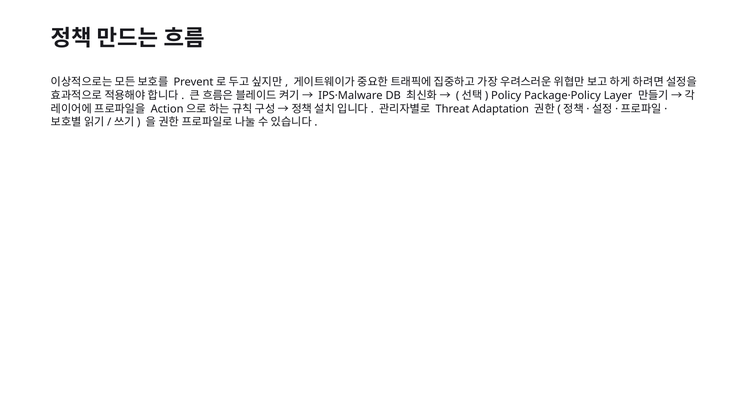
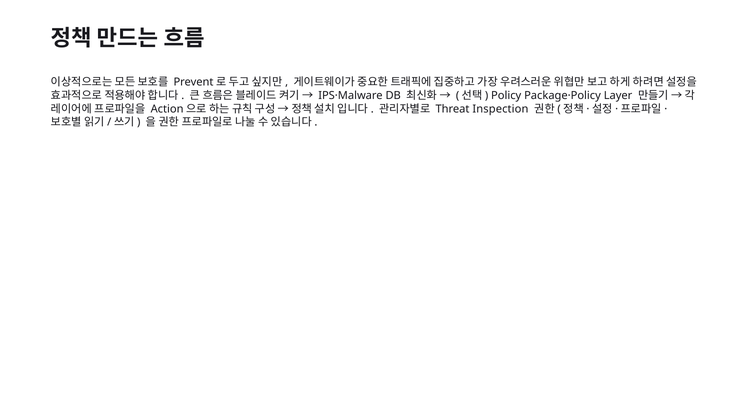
Adaptation: Adaptation -> Inspection
